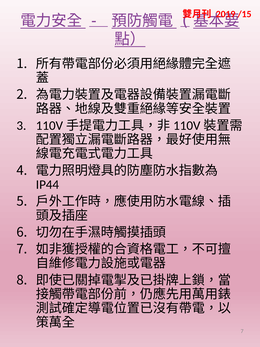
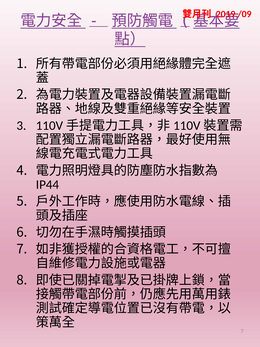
/15: /15 -> /09
